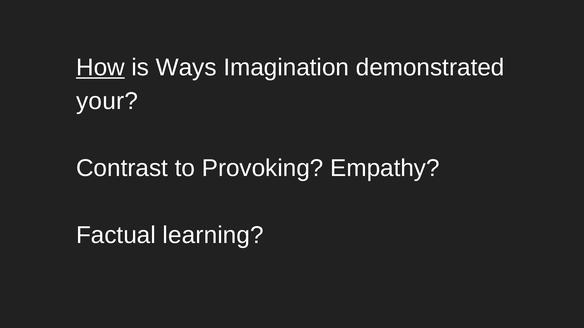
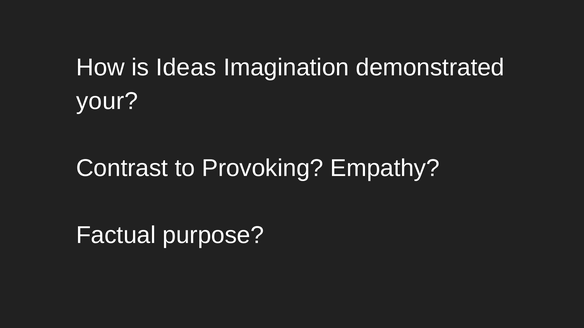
How underline: present -> none
Ways: Ways -> Ideas
learning: learning -> purpose
